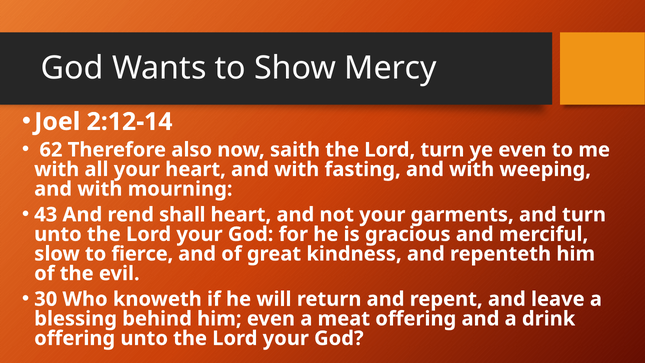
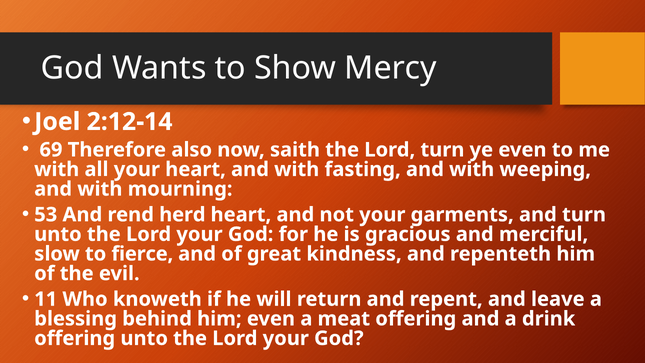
62: 62 -> 69
43: 43 -> 53
shall: shall -> herd
30: 30 -> 11
